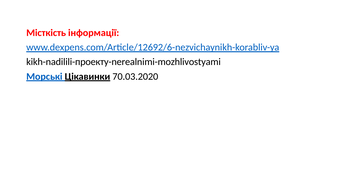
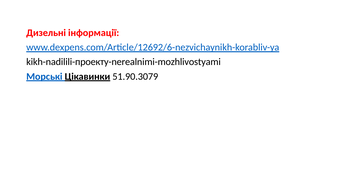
Місткість: Місткість -> Дизельні
70.03.2020: 70.03.2020 -> 51.90.3079
